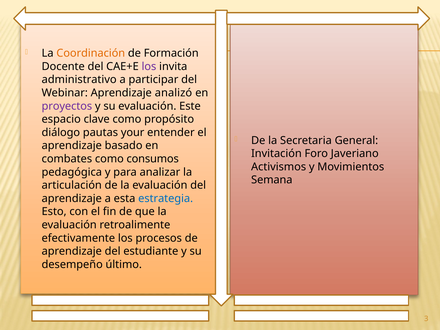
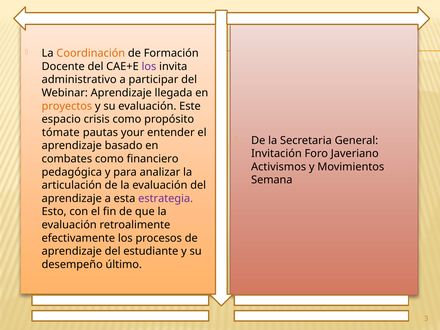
analizó: analizó -> llegada
proyectos colour: purple -> orange
clave: clave -> crisis
diálogo: diálogo -> tómate
consumos: consumos -> financiero
estrategia colour: blue -> purple
